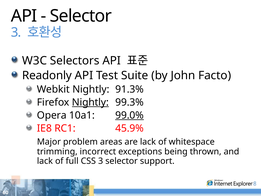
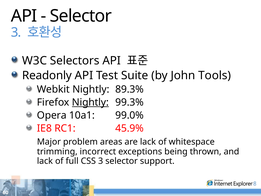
Facto: Facto -> Tools
91.3%: 91.3% -> 89.3%
99.0% underline: present -> none
